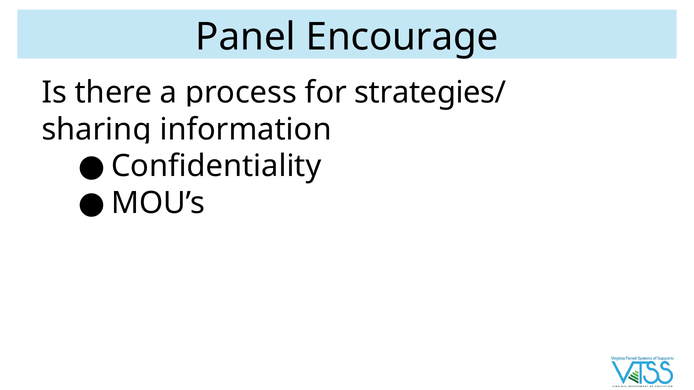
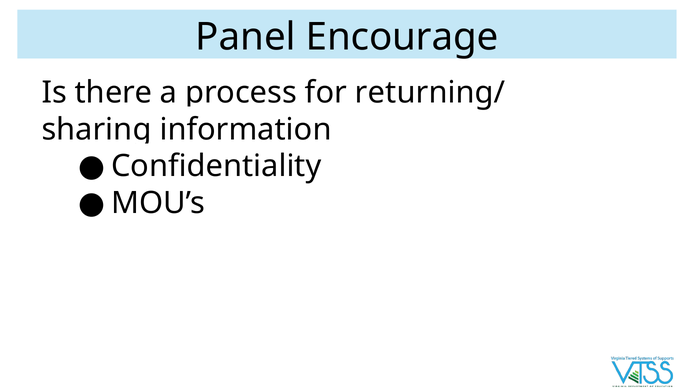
strategies/: strategies/ -> returning/
